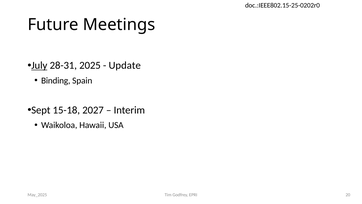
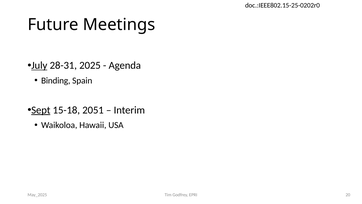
Update: Update -> Agenda
Sept underline: none -> present
2027: 2027 -> 2051
